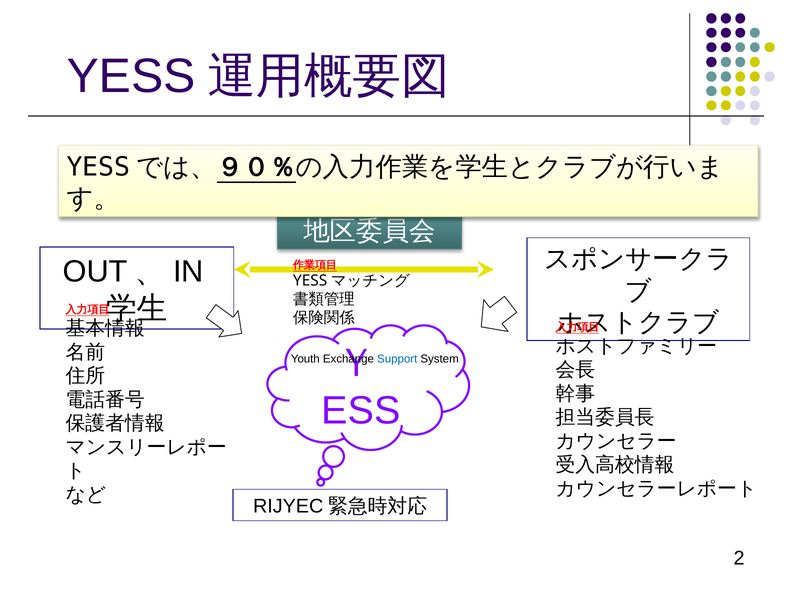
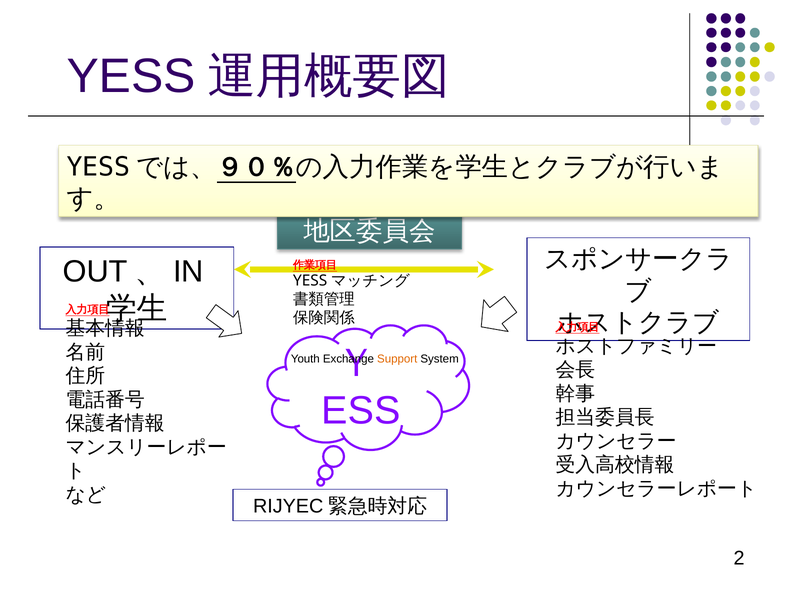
Support colour: blue -> orange
